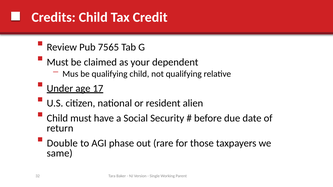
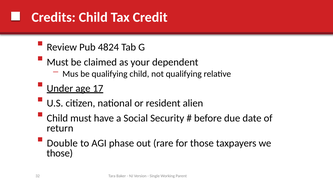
7565: 7565 -> 4824
same at (60, 153): same -> those
